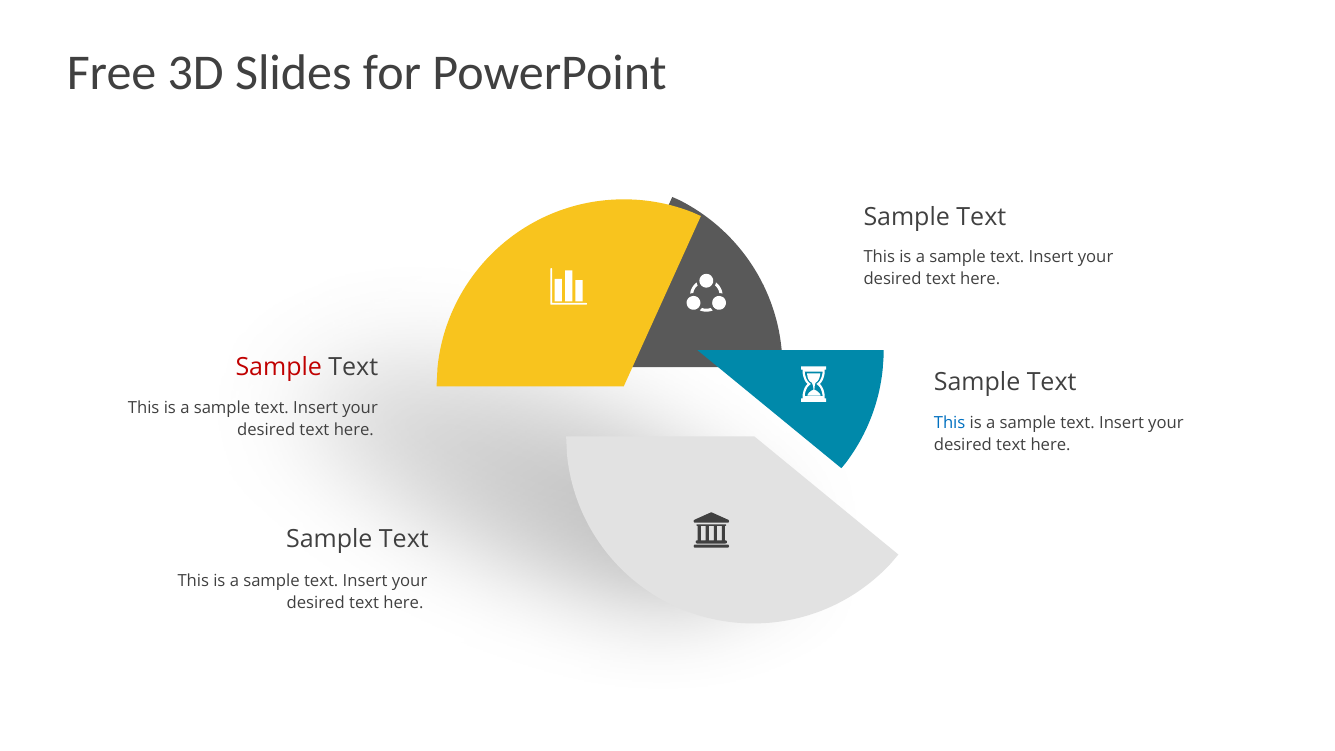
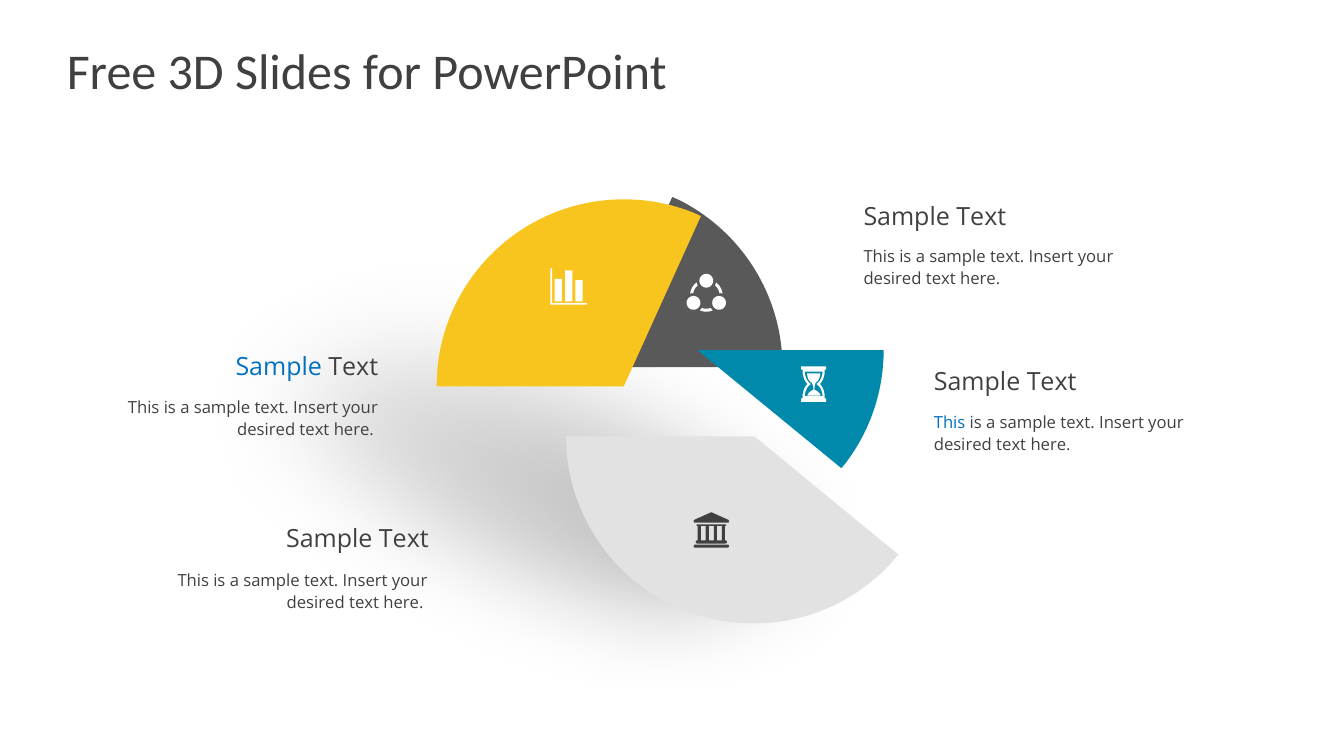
Sample at (279, 368) colour: red -> blue
